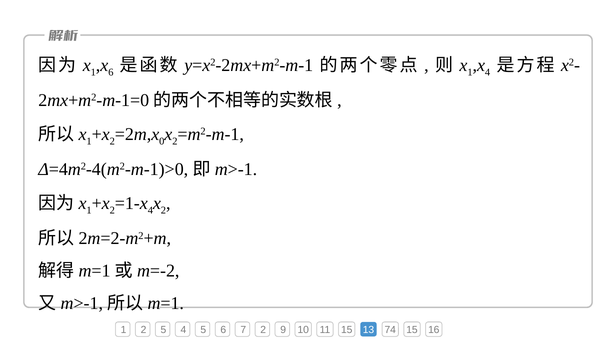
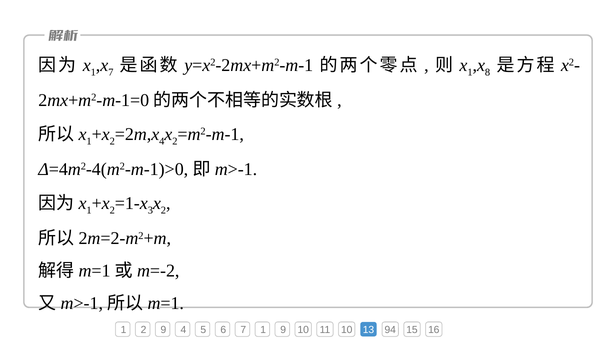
6 at (111, 72): 6 -> 7
4 at (488, 72): 4 -> 8
0 at (162, 141): 0 -> 4
4 at (150, 210): 4 -> 3
2 5: 5 -> 9
7 2: 2 -> 1
11 15: 15 -> 10
74: 74 -> 94
